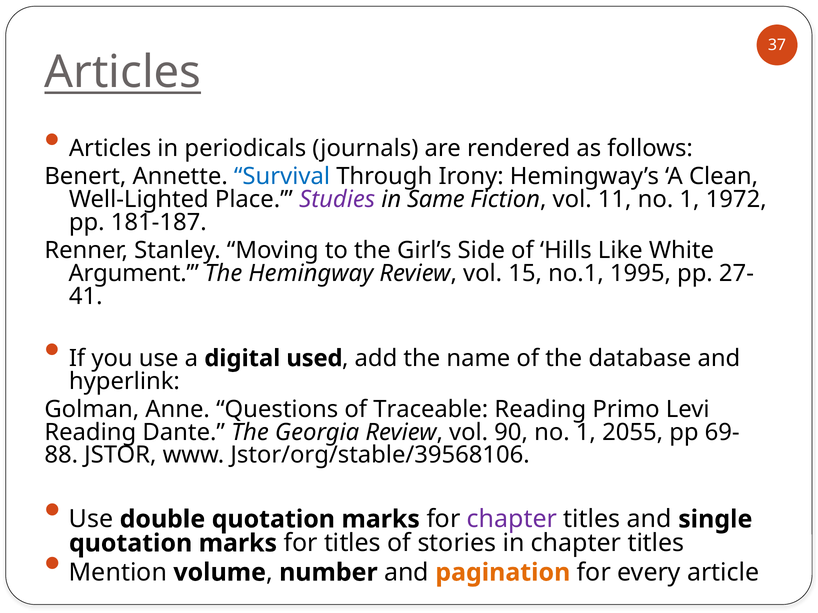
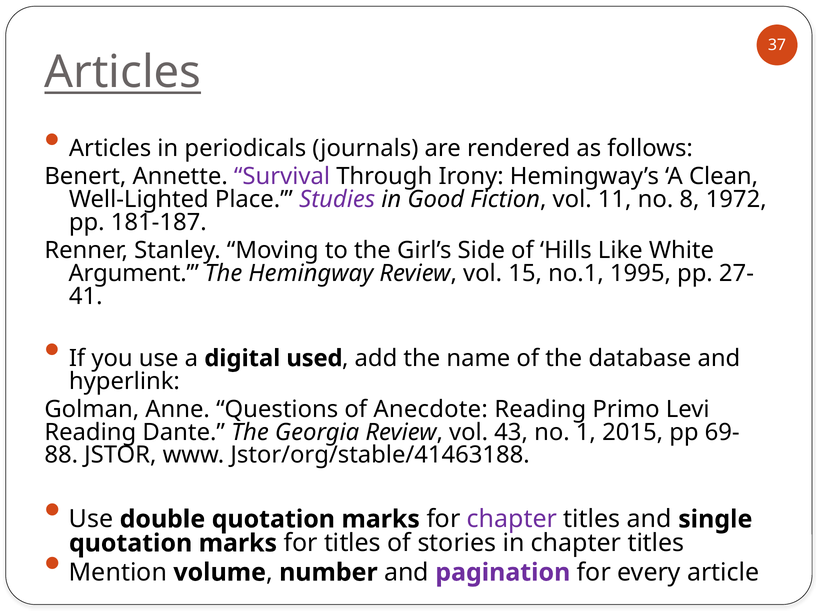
Survival colour: blue -> purple
Same: Same -> Good
11 no 1: 1 -> 8
Traceable: Traceable -> Anecdote
90: 90 -> 43
2055: 2055 -> 2015
Jstor/org/stable/39568106: Jstor/org/stable/39568106 -> Jstor/org/stable/41463188
pagination colour: orange -> purple
